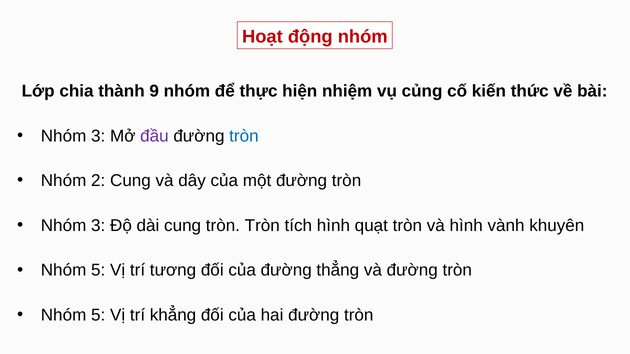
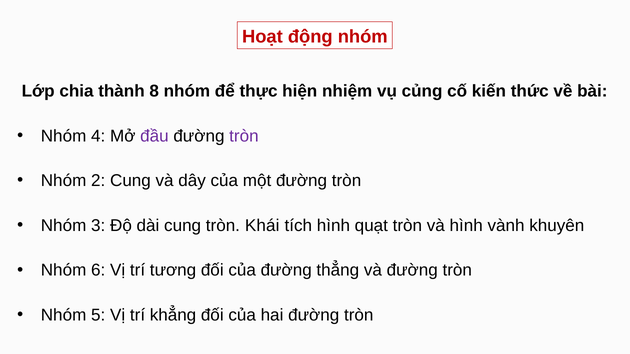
9: 9 -> 8
3 at (98, 136): 3 -> 4
tròn at (244, 136) colour: blue -> purple
tròn Tròn: Tròn -> Khái
5 at (98, 271): 5 -> 6
